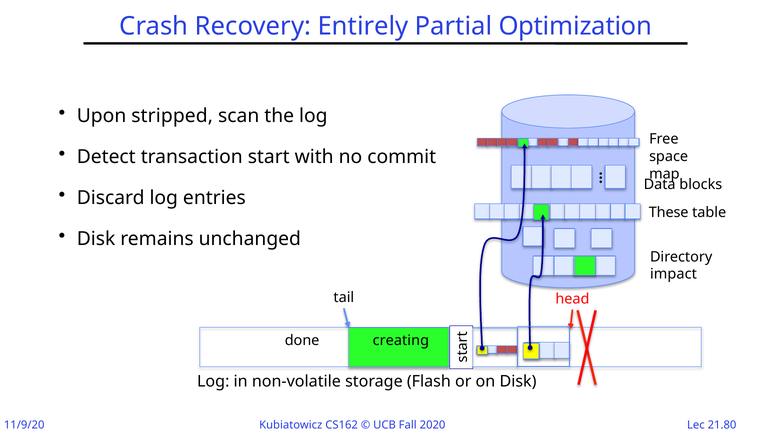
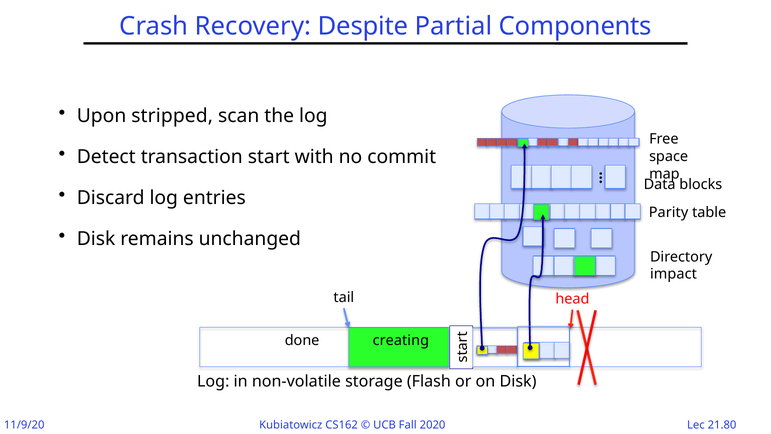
Entirely: Entirely -> Despite
Optimization: Optimization -> Components
These: These -> Parity
